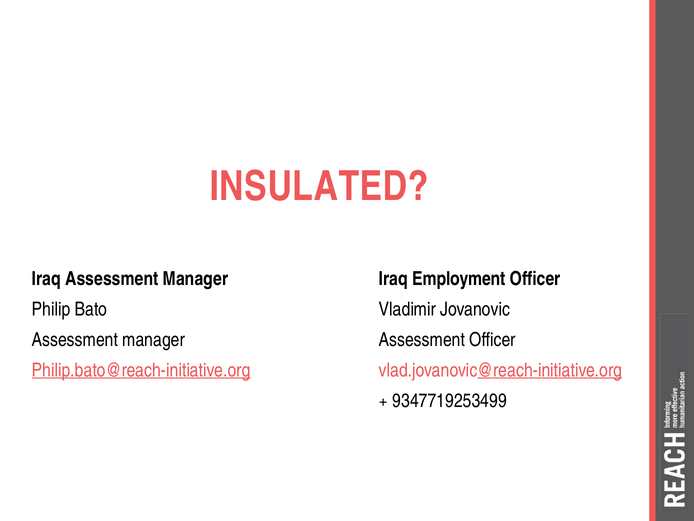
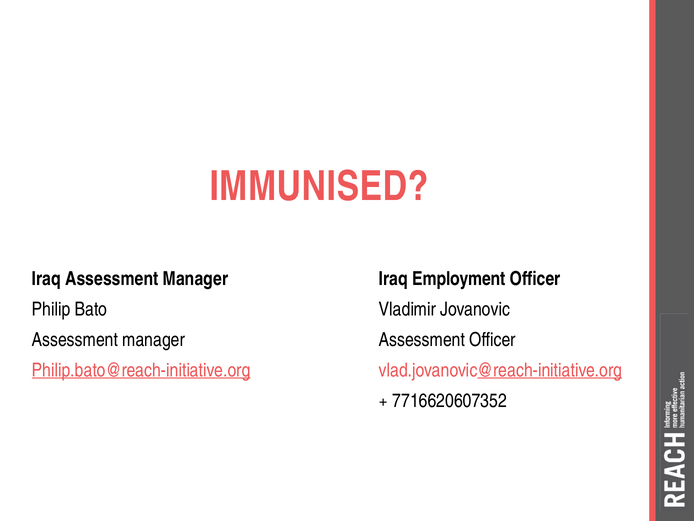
INSULATED: INSULATED -> IMMUNISED
9347719253499: 9347719253499 -> 7716620607352
